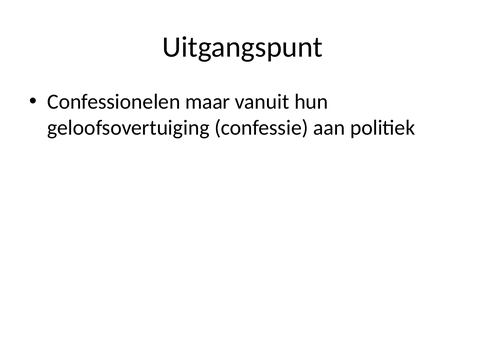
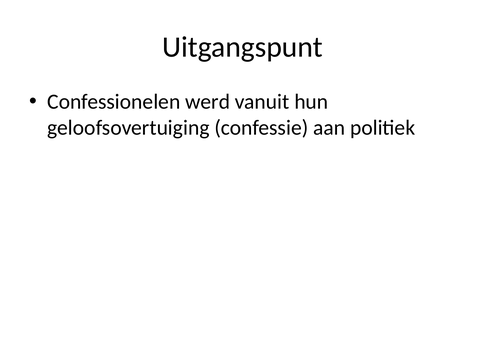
maar: maar -> werd
